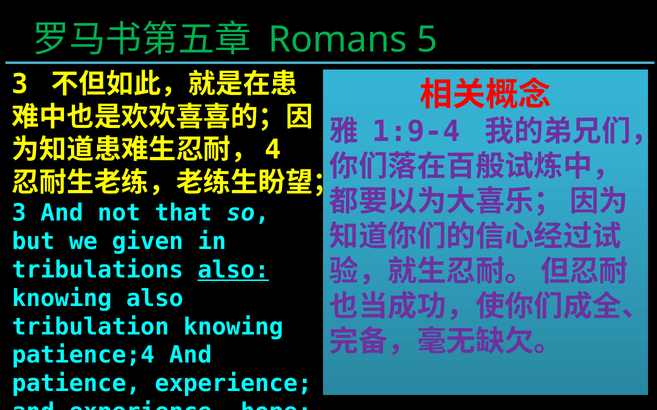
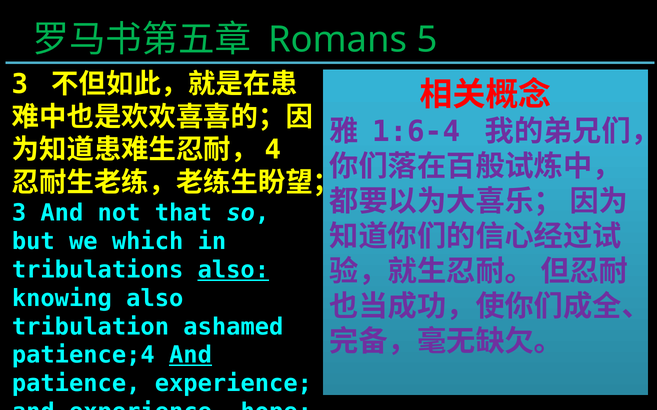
1:9-4: 1:9-4 -> 1:6-4
given: given -> which
tribulation knowing: knowing -> ashamed
And at (191, 356) underline: none -> present
